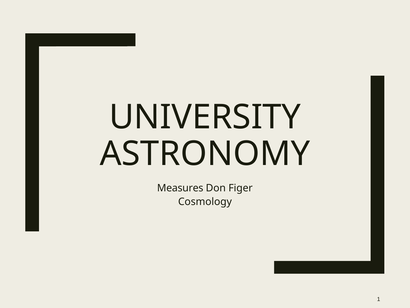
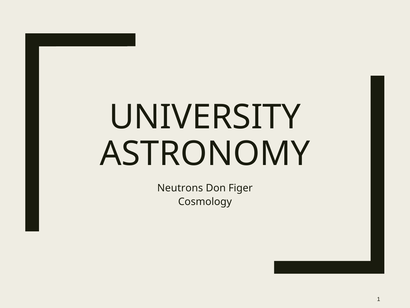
Measures: Measures -> Neutrons
